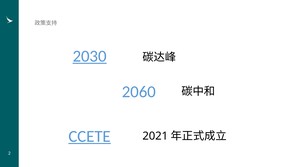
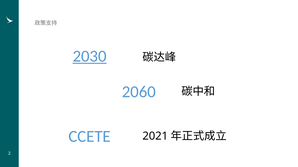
CCETE underline: present -> none
